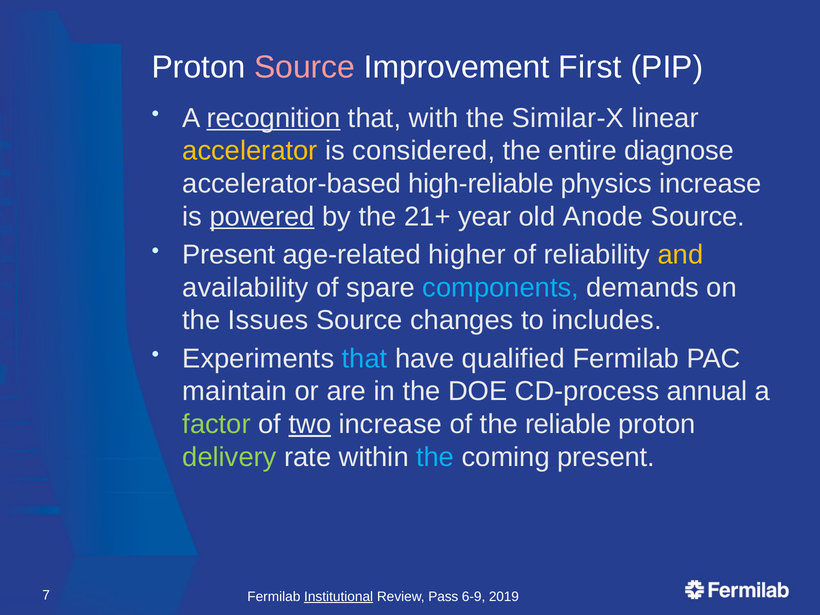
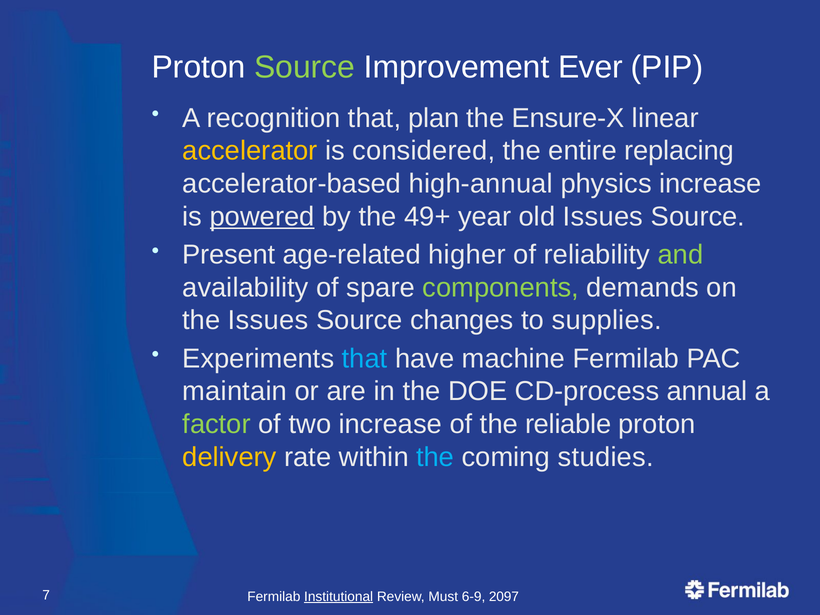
Source at (305, 67) colour: pink -> light green
First: First -> Ever
recognition underline: present -> none
with: with -> plan
Similar-X: Similar-X -> Ensure-X
diagnose: diagnose -> replacing
high-reliable: high-reliable -> high-annual
21+: 21+ -> 49+
old Anode: Anode -> Issues
and colour: yellow -> light green
components colour: light blue -> light green
includes: includes -> supplies
qualified: qualified -> machine
two underline: present -> none
delivery colour: light green -> yellow
coming present: present -> studies
Pass: Pass -> Must
2019: 2019 -> 2097
